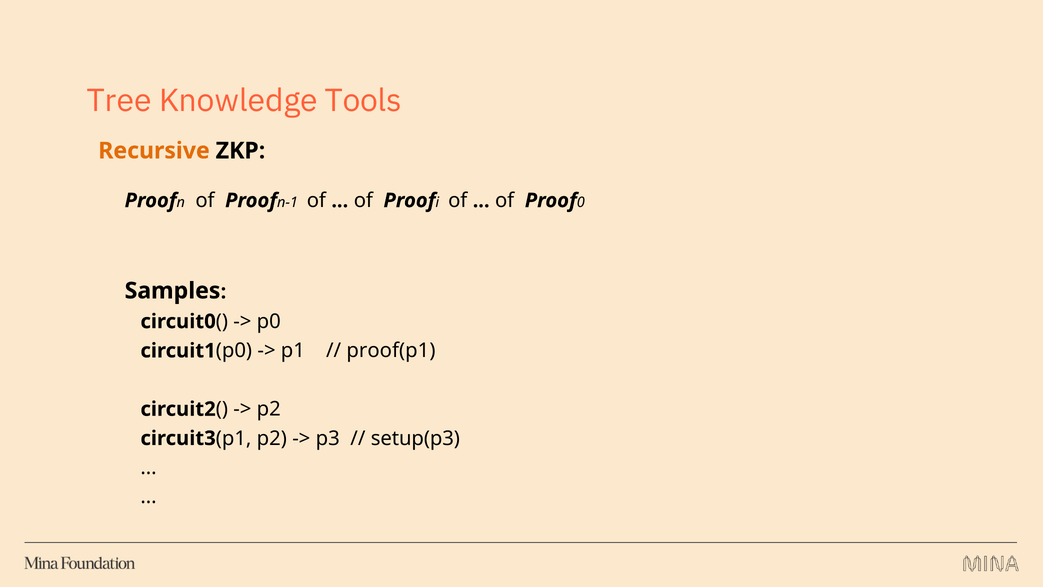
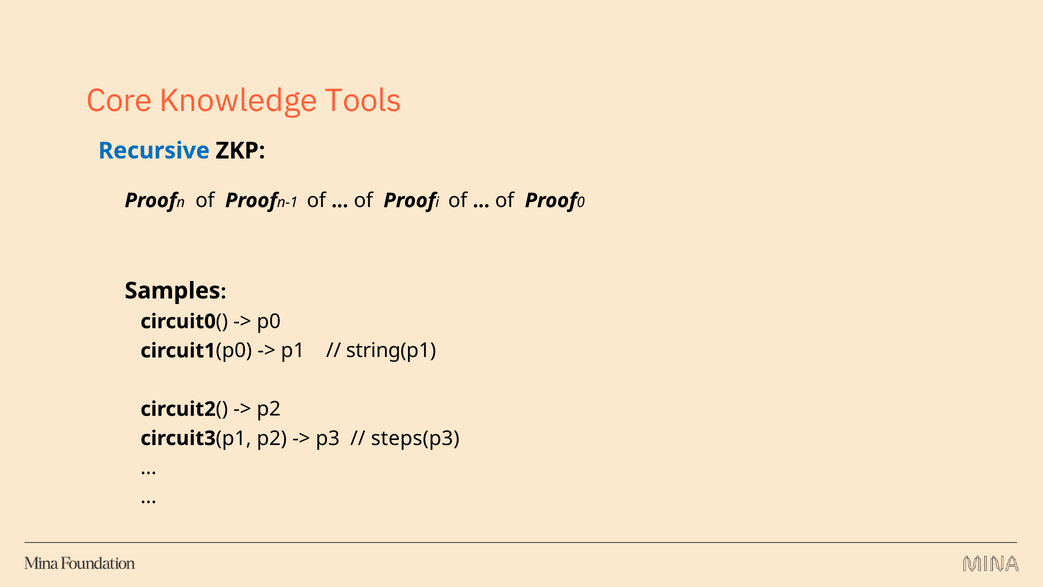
Tree: Tree -> Core
Recursive colour: orange -> blue
proof(p1: proof(p1 -> string(p1
setup(p3: setup(p3 -> steps(p3
